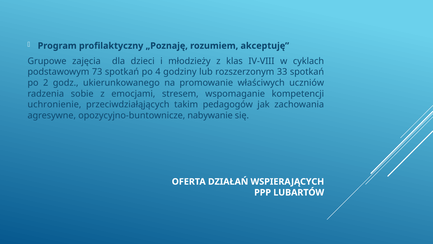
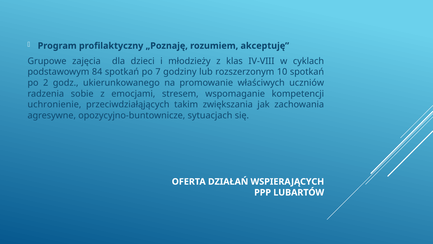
73: 73 -> 84
4: 4 -> 7
33: 33 -> 10
pedagogów: pedagogów -> zwiększania
nabywanie: nabywanie -> sytuacjach
